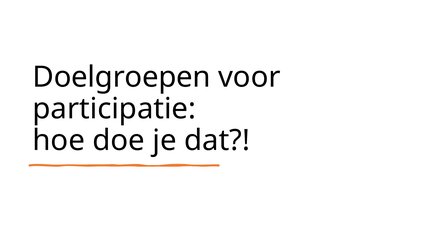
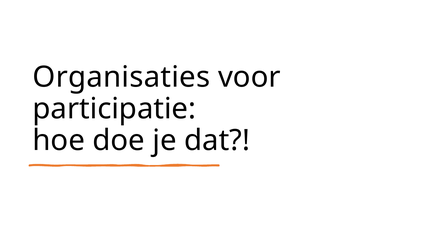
Doelgroepen: Doelgroepen -> Organisaties
